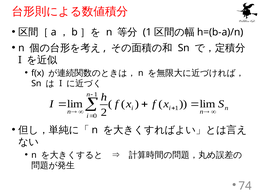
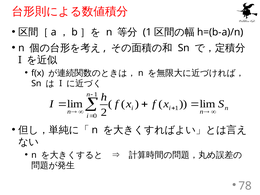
74: 74 -> 78
